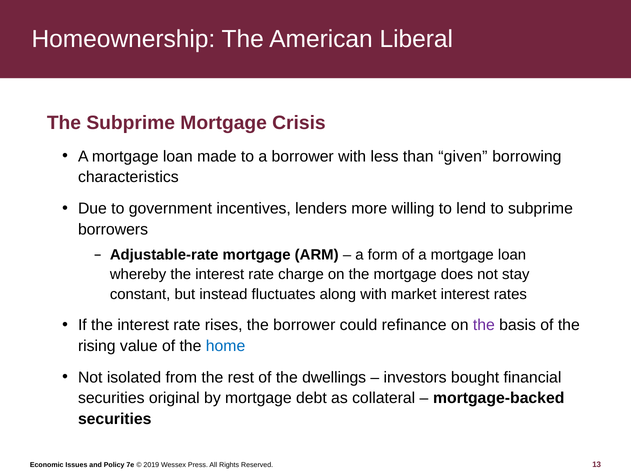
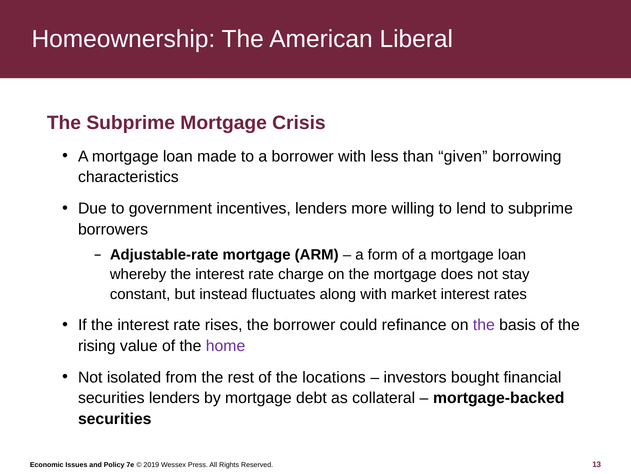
home colour: blue -> purple
dwellings: dwellings -> locations
securities original: original -> lenders
